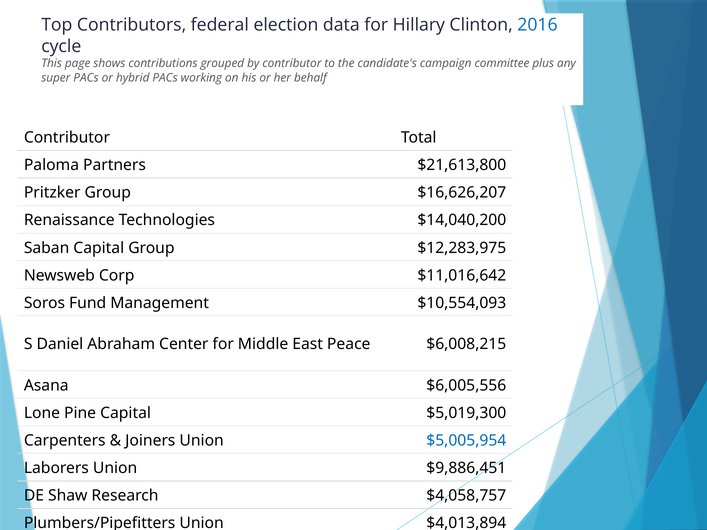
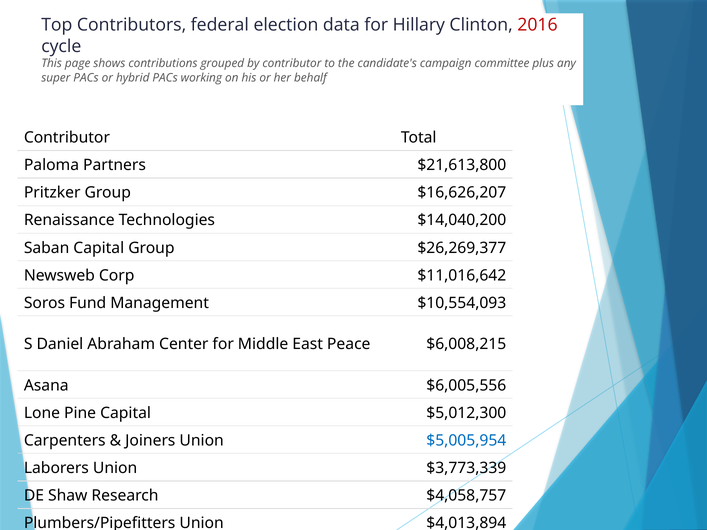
2016 colour: blue -> red
$12,283,975: $12,283,975 -> $26,269,377
$5,019,300: $5,019,300 -> $5,012,300
$9,886,451: $9,886,451 -> $3,773,339
